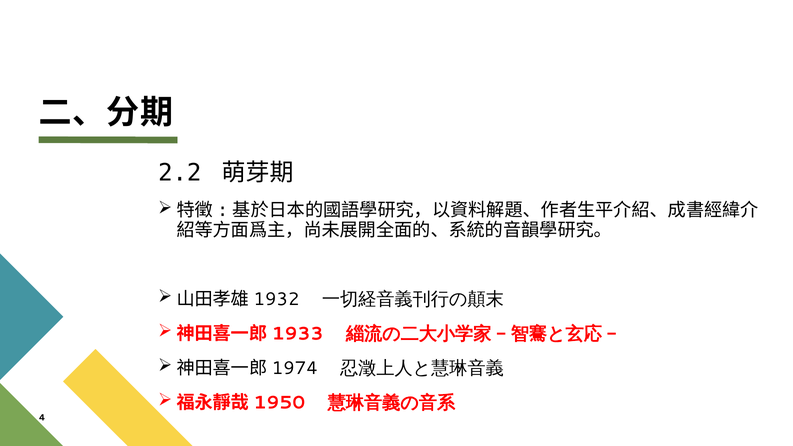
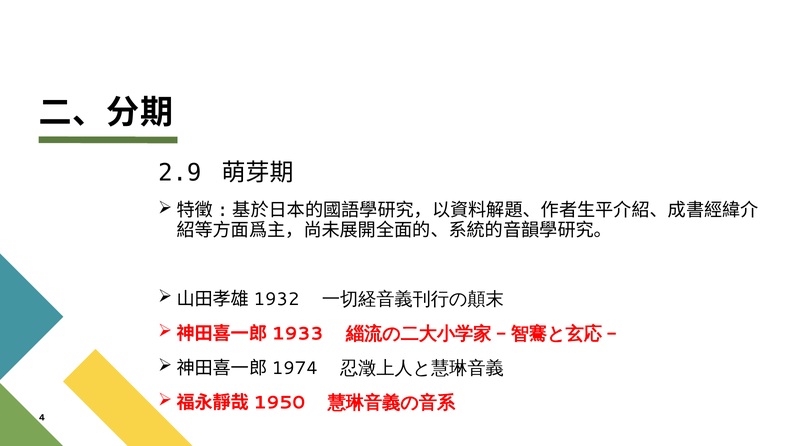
2.2: 2.2 -> 2.9
